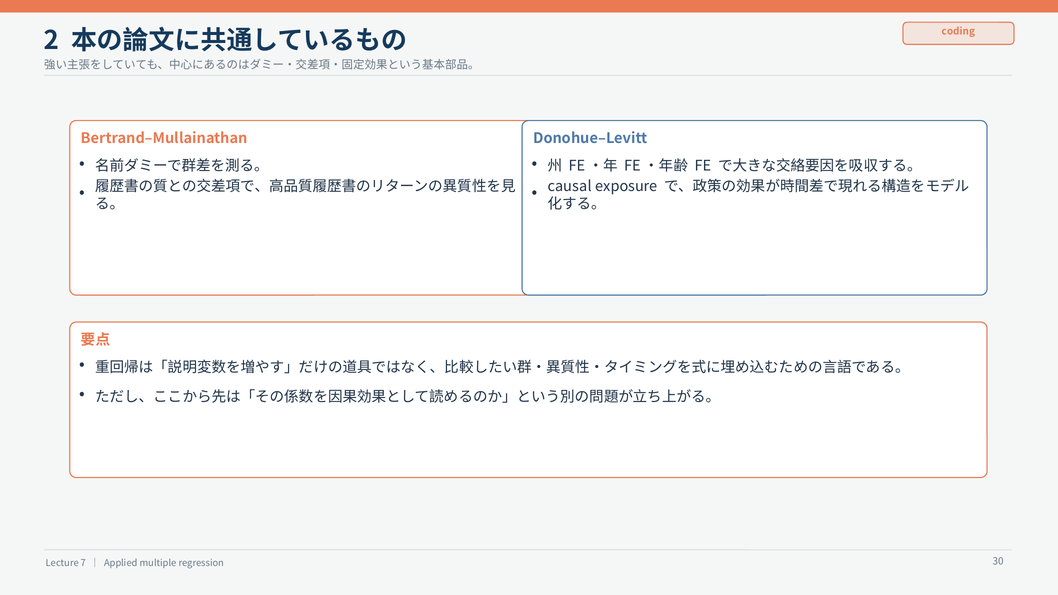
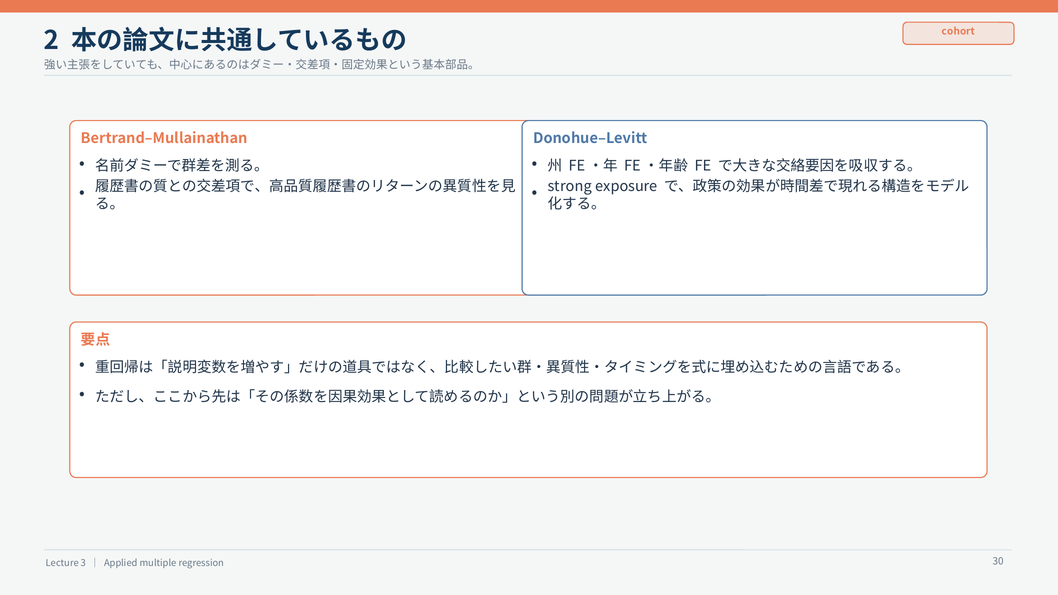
coding: coding -> cohort
causal: causal -> strong
7: 7 -> 3
